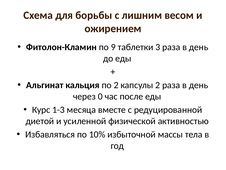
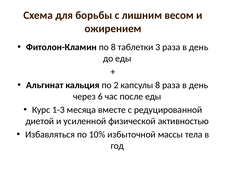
по 9: 9 -> 8
капсулы 2: 2 -> 8
0: 0 -> 6
